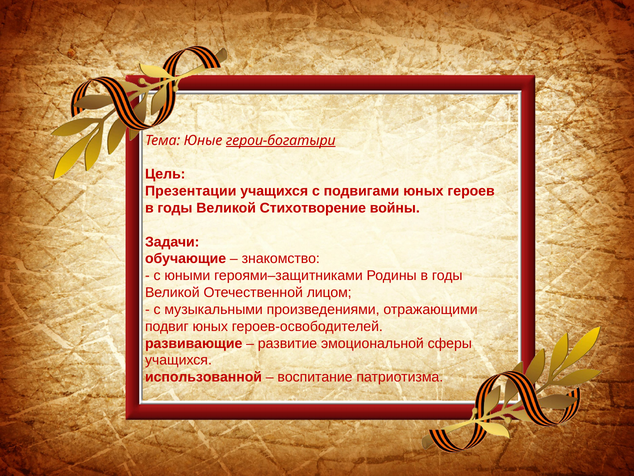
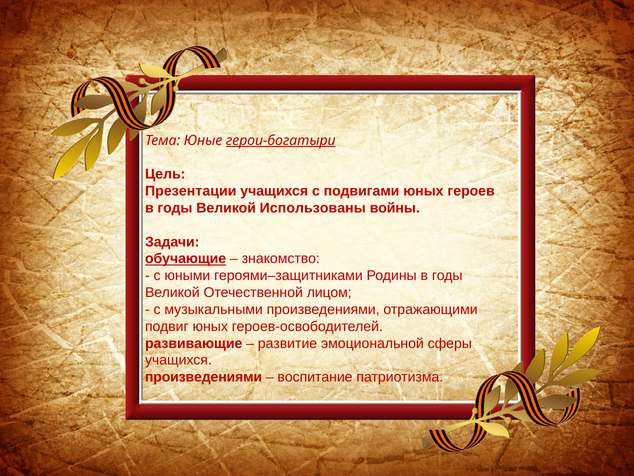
Стихотворение: Стихотворение -> Использованы
обучающие underline: none -> present
использованной at (203, 377): использованной -> произведениями
